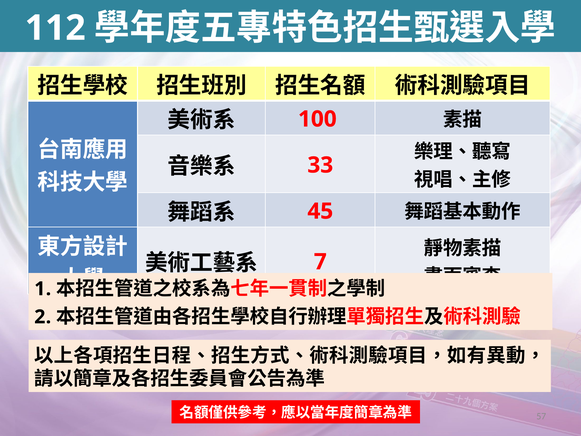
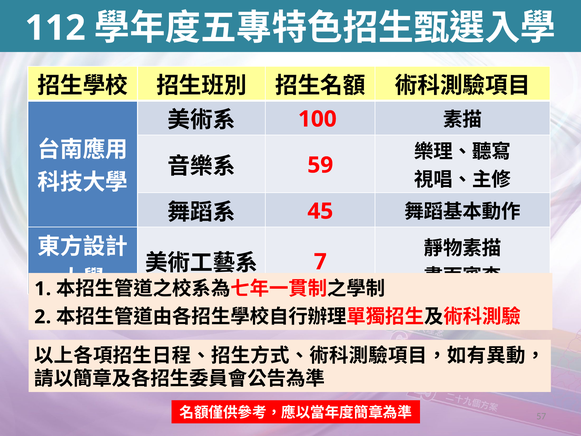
33: 33 -> 59
